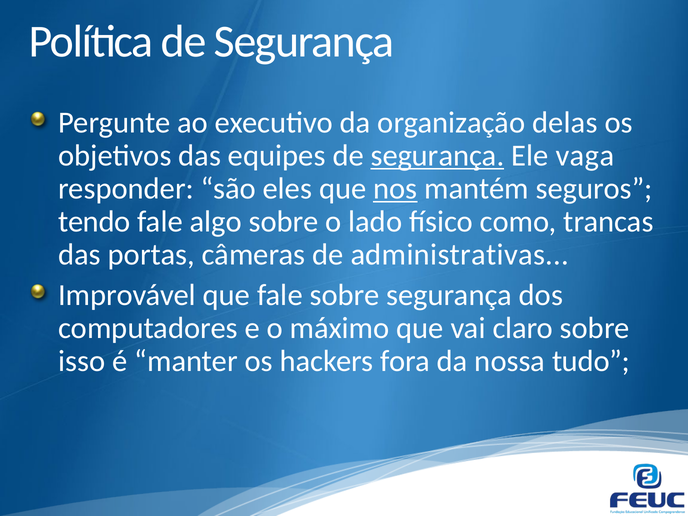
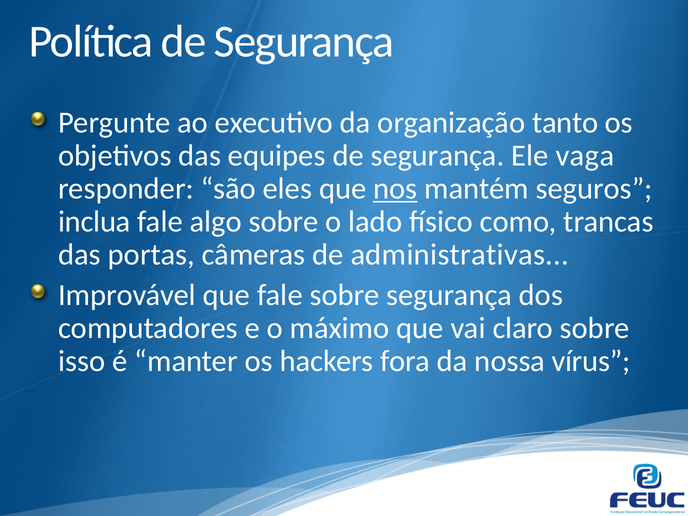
delas: delas -> tanto
segurança at (437, 156) underline: present -> none
tendo: tendo -> inclua
tudo: tudo -> vírus
